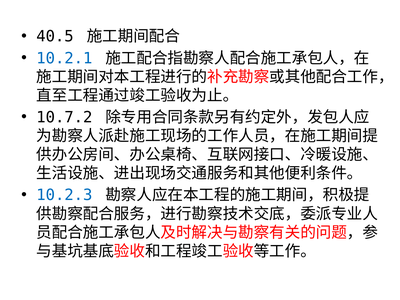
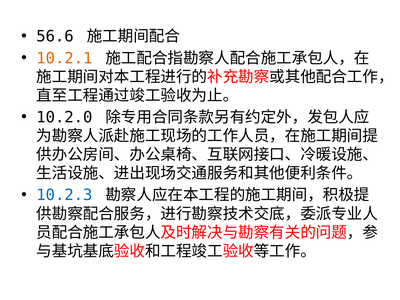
40.5: 40.5 -> 56.6
10.2.1 colour: blue -> orange
10.7.2: 10.7.2 -> 10.2.0
